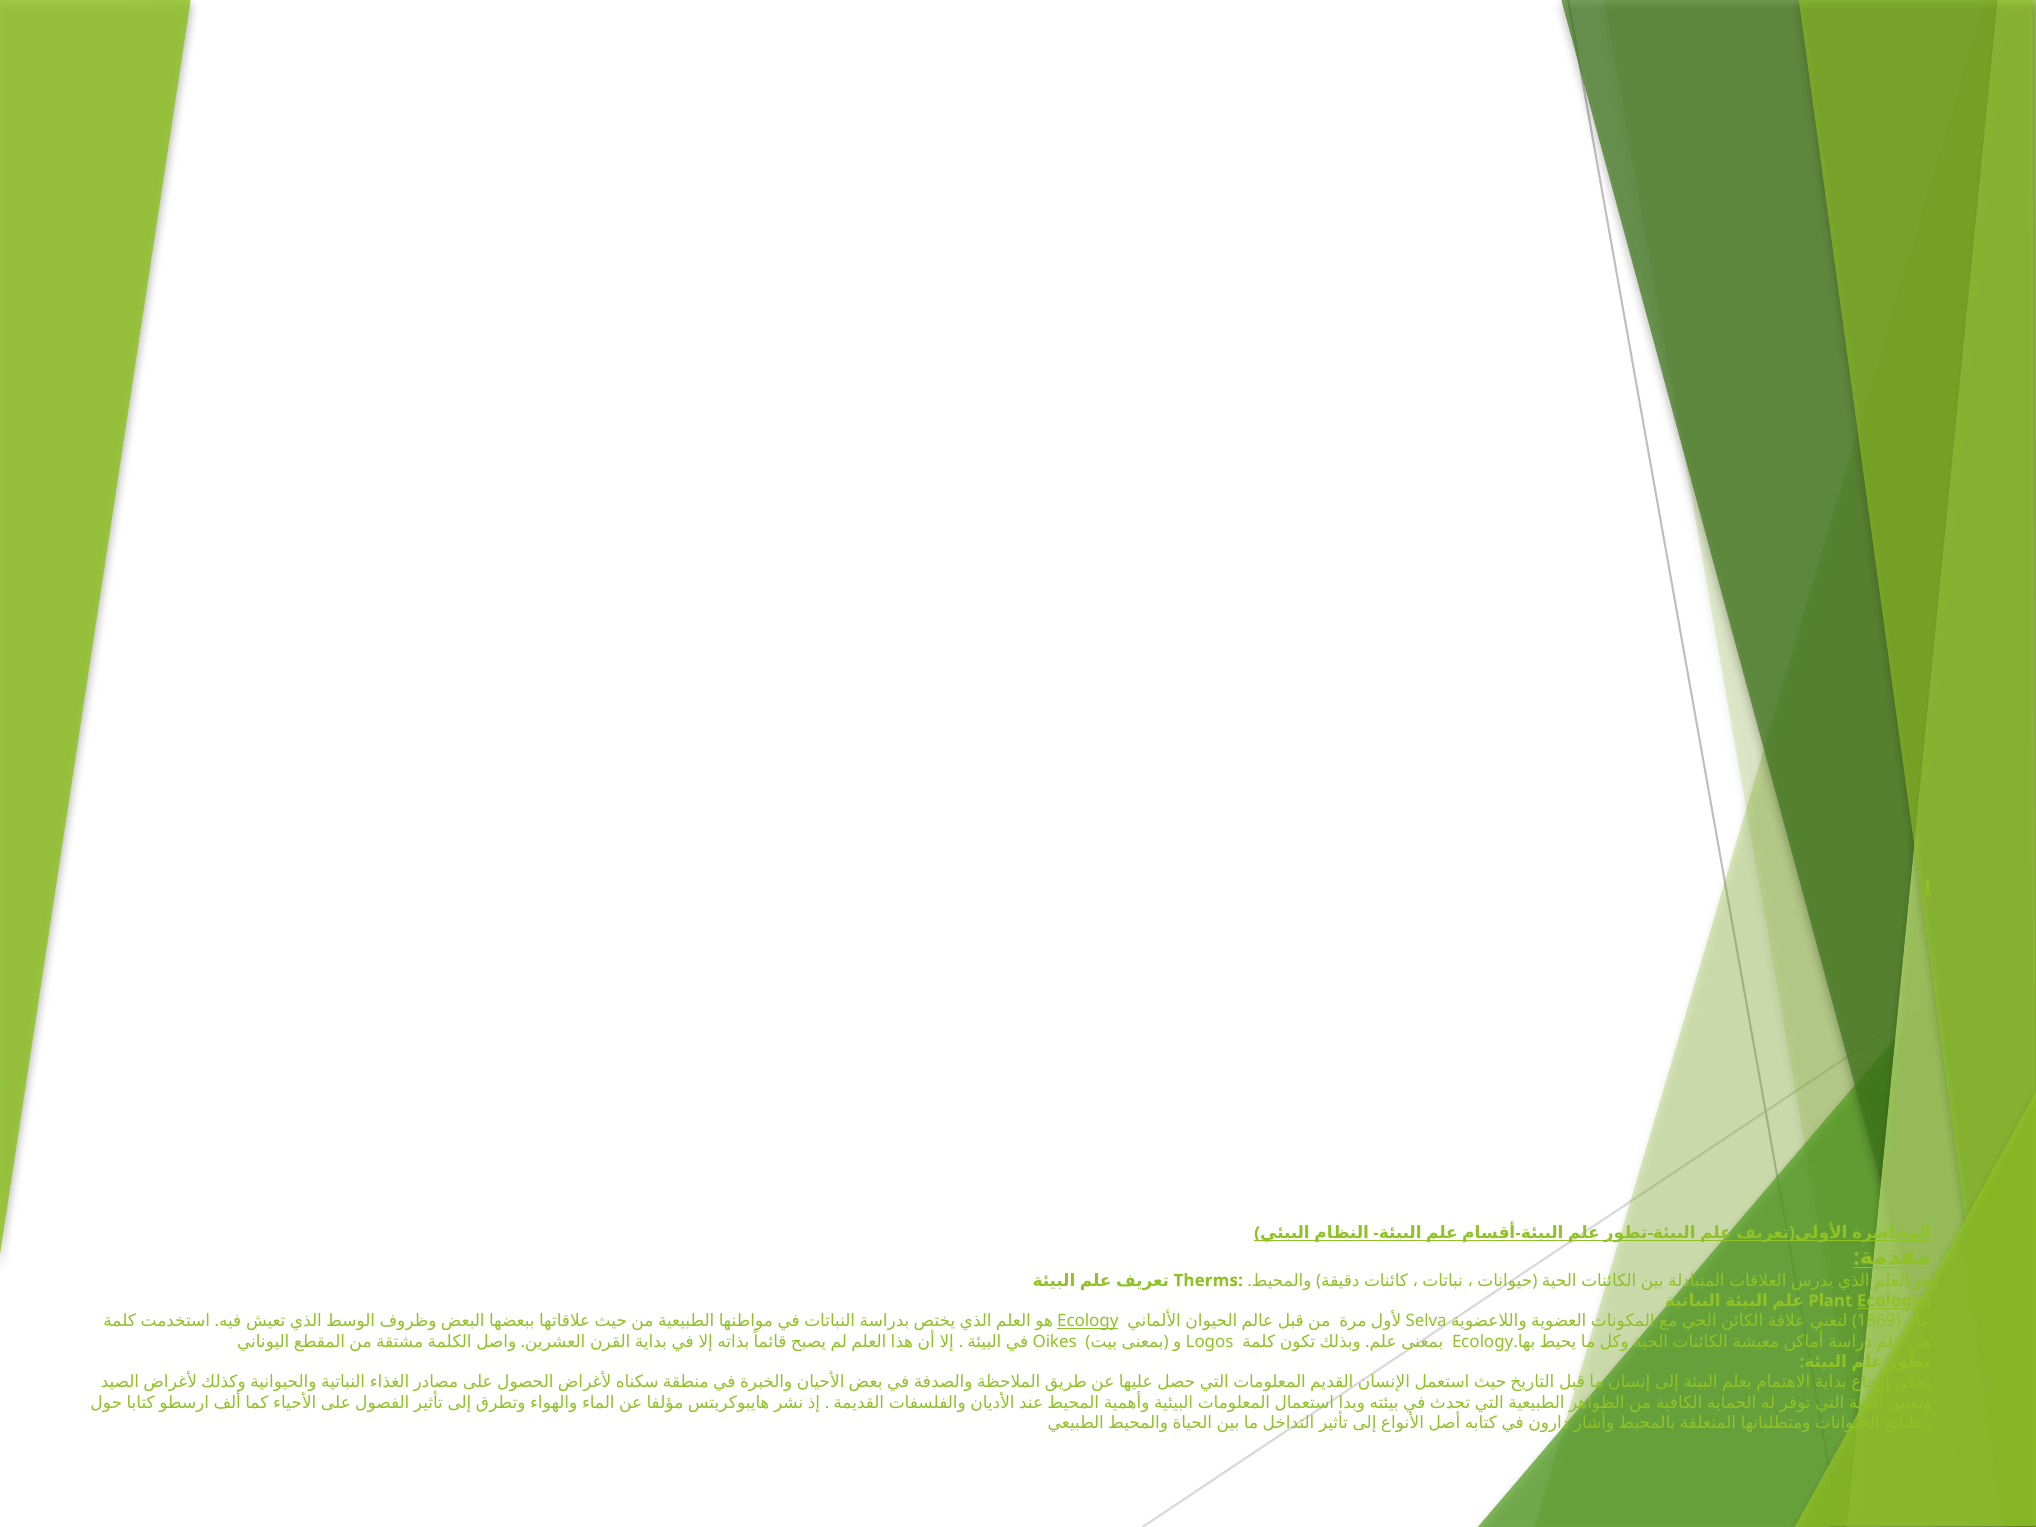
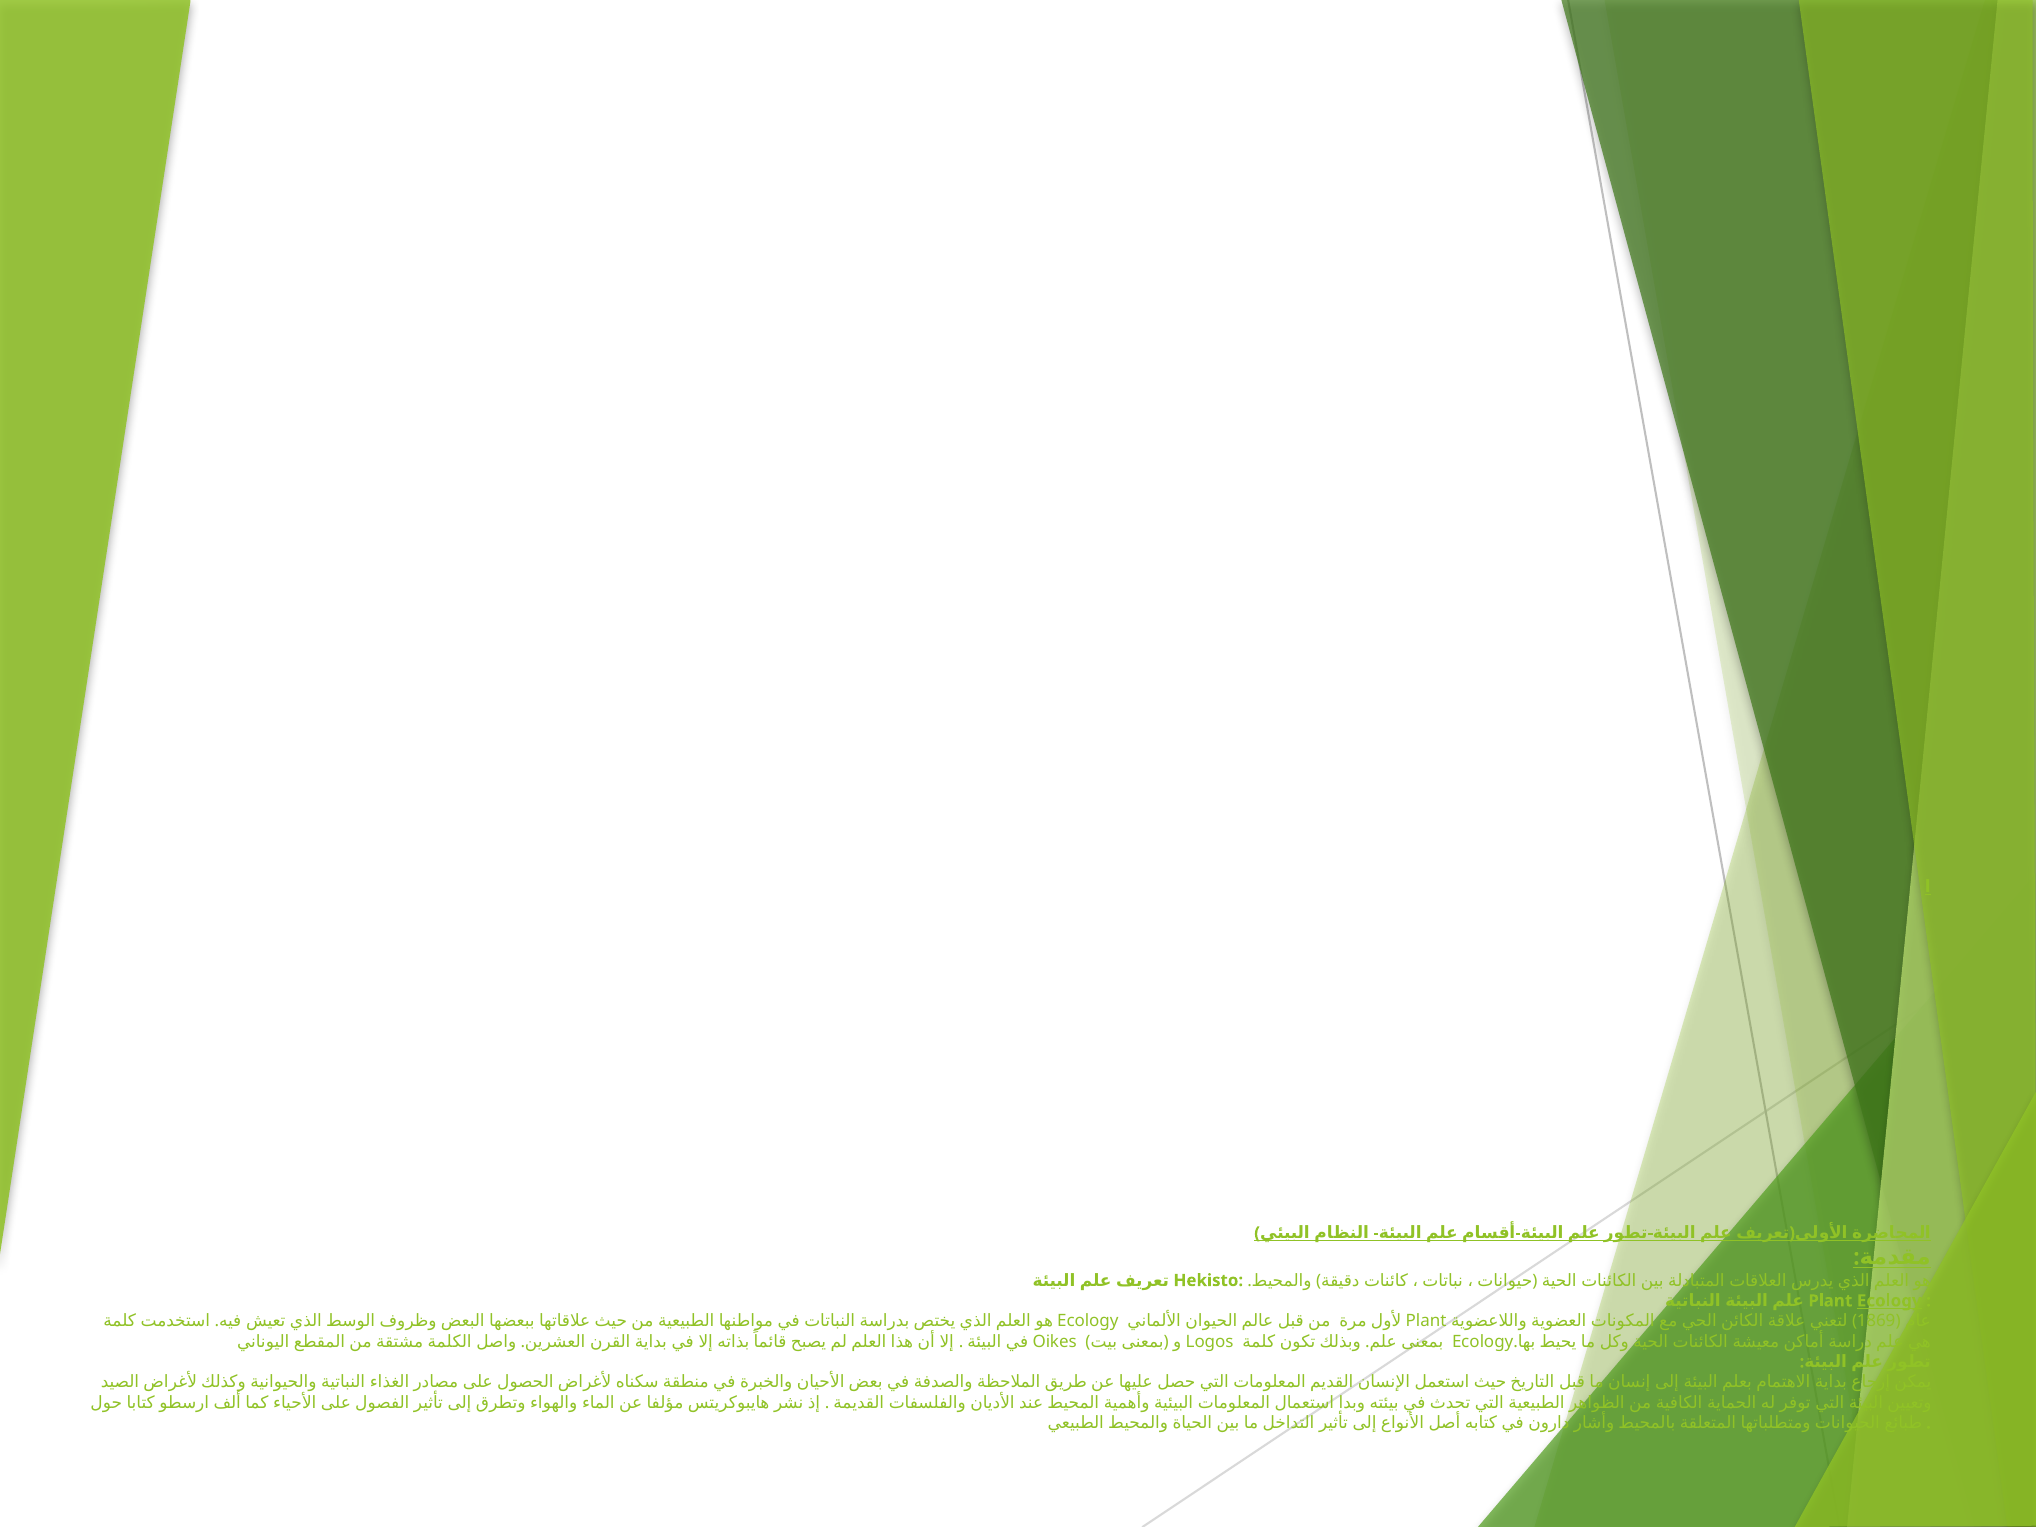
Therms: Therms -> Hekisto
Ecology at (1088, 1321) underline: present -> none
Selva at (1426, 1321): Selva -> Plant
